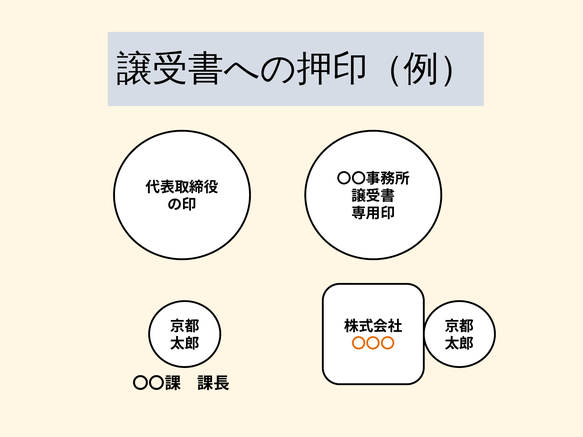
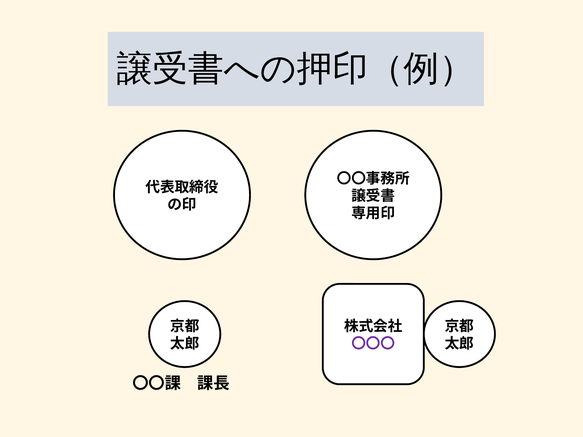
〇〇〇 colour: orange -> purple
